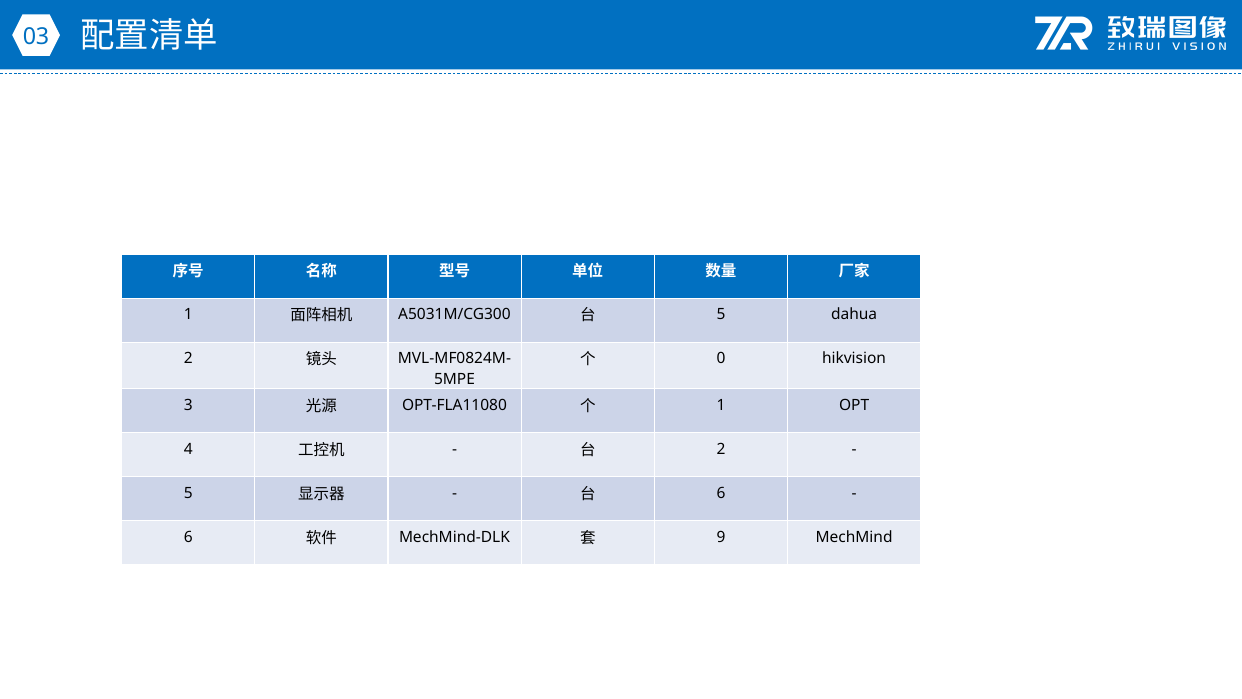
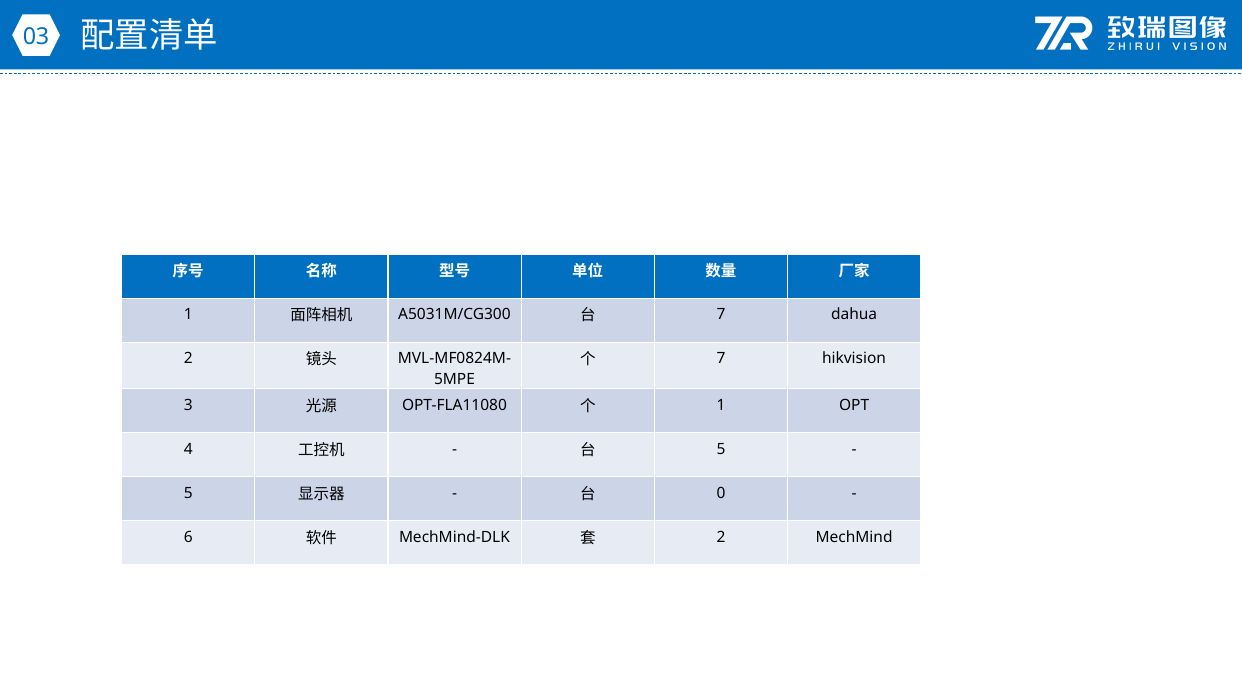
5 at (721, 314): 5 -> 7
0 at (721, 358): 0 -> 7
2 at (721, 449): 2 -> 5
6 at (721, 493): 6 -> 0
9 at (721, 537): 9 -> 2
